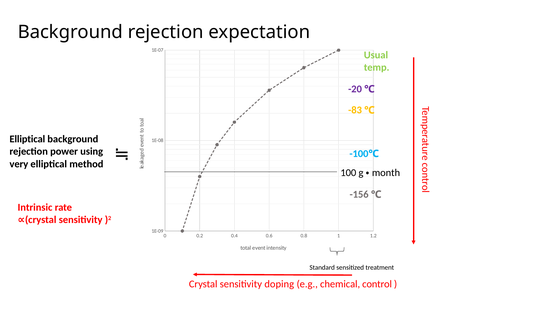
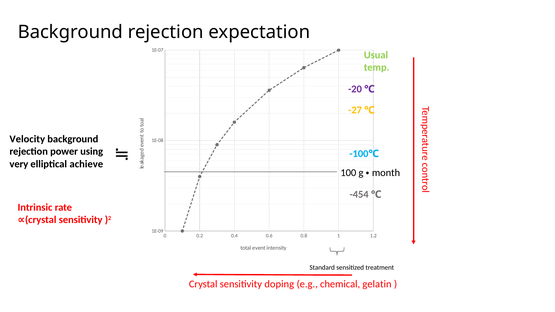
-83: -83 -> -27
Elliptical at (27, 139): Elliptical -> Velocity
method: method -> achieve
-156: -156 -> -454
control: control -> gelatin
